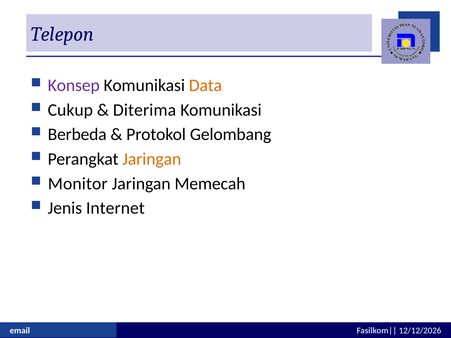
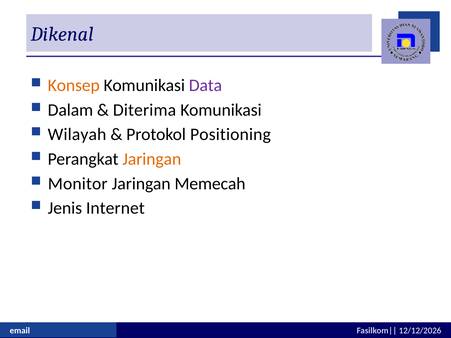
Telepon: Telepon -> Dikenal
Konsep colour: purple -> orange
Data colour: orange -> purple
Cukup: Cukup -> Dalam
Berbeda: Berbeda -> Wilayah
Gelombang: Gelombang -> Positioning
